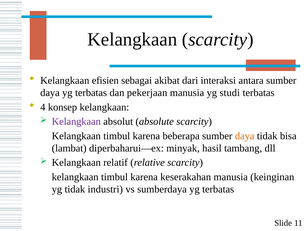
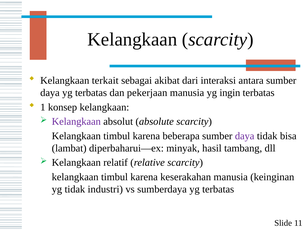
efisien: efisien -> terkait
studi: studi -> ingin
4: 4 -> 1
daya at (245, 136) colour: orange -> purple
